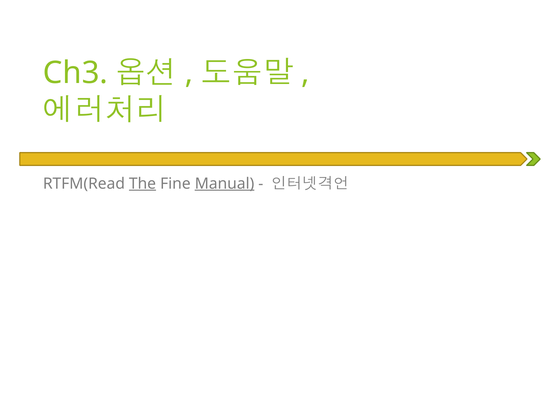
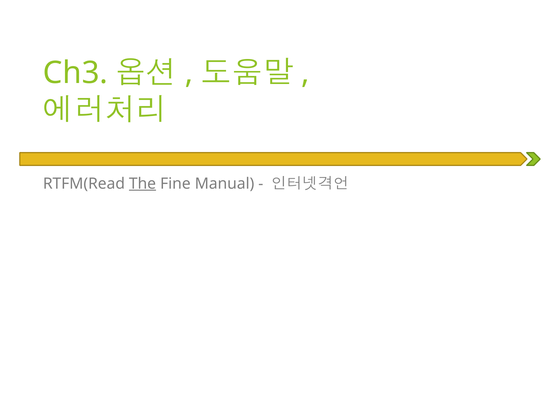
Manual underline: present -> none
